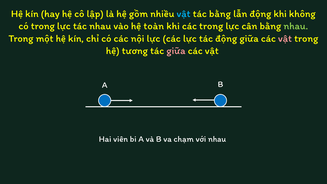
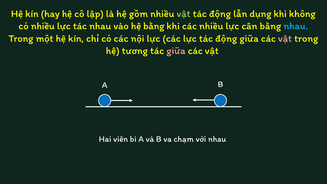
vật at (184, 14) colour: light blue -> light green
bằng at (220, 14): bằng -> động
lẫn động: động -> dụng
có trong: trong -> nhiều
hệ toàn: toàn -> bằng
các trong: trong -> nhiều
nhau at (296, 26) colour: light green -> light blue
